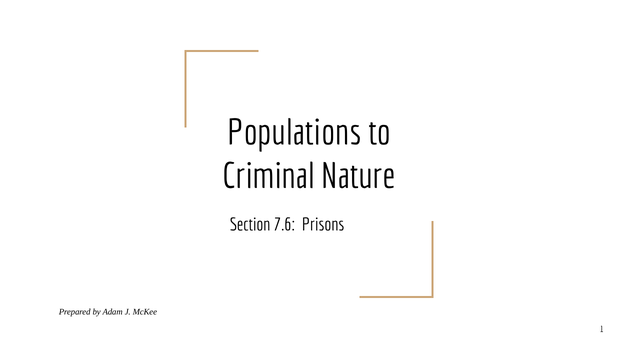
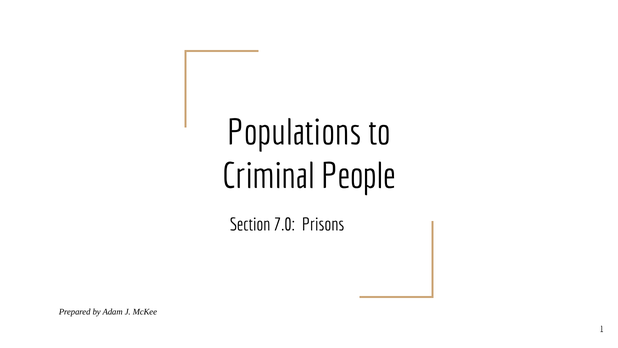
Nature: Nature -> People
7.6: 7.6 -> 7.0
